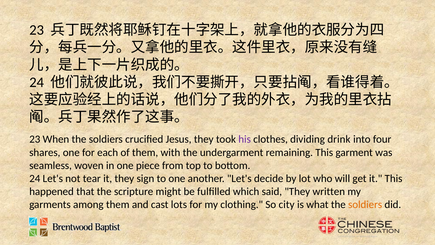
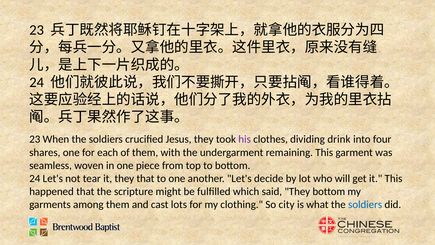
they sign: sign -> that
They written: written -> bottom
soldiers at (365, 204) colour: orange -> blue
